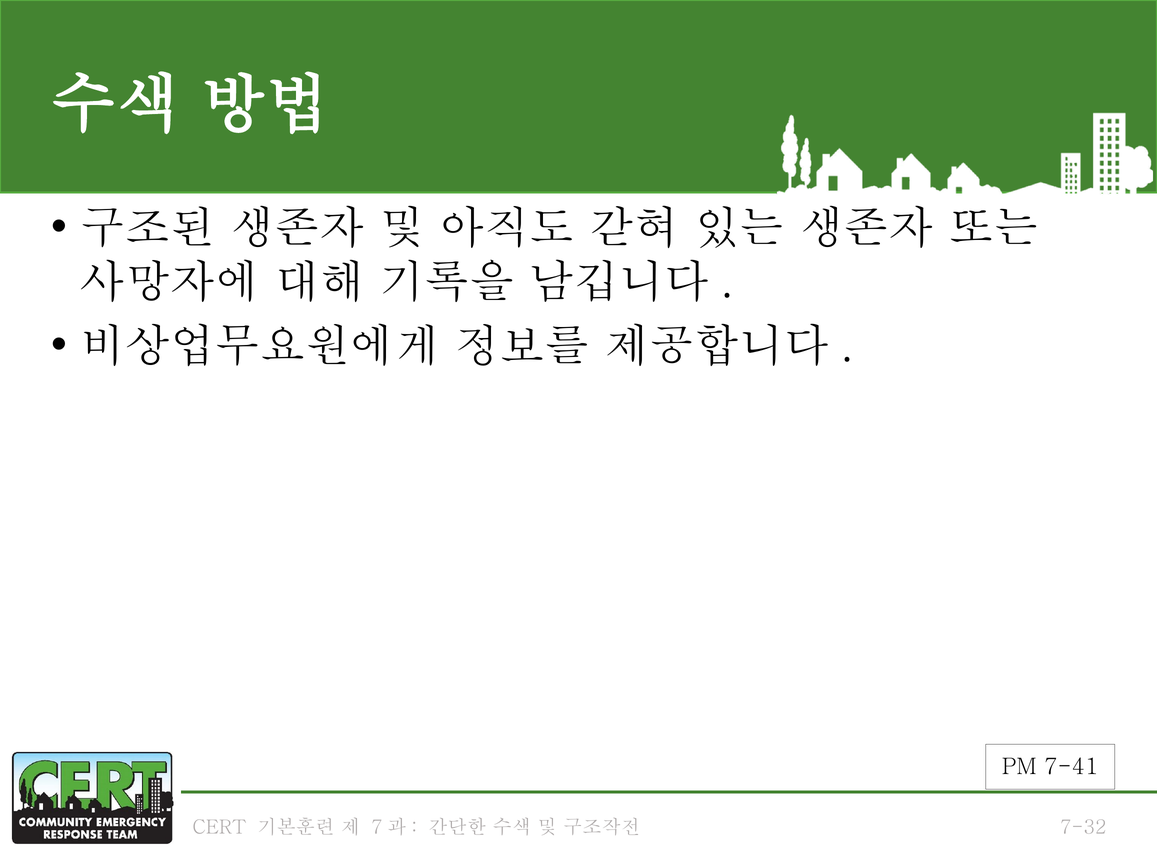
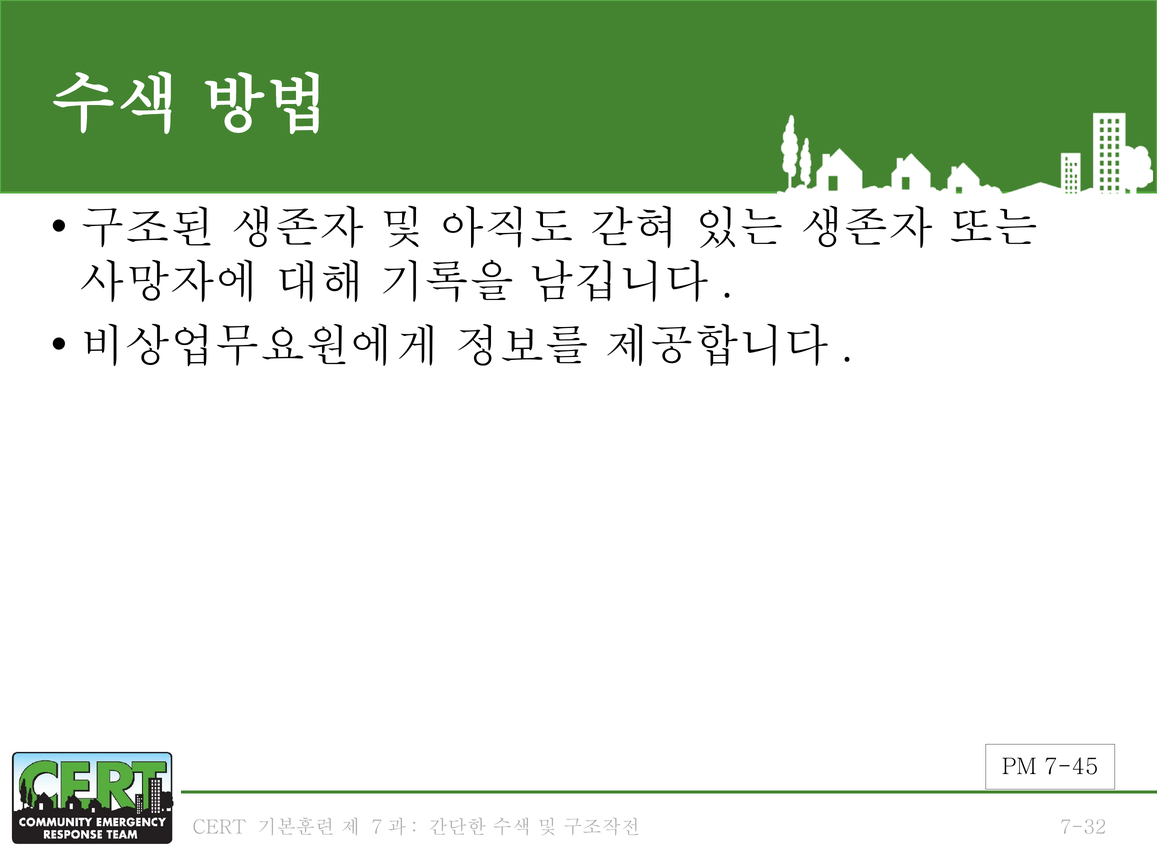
7-41: 7-41 -> 7-45
